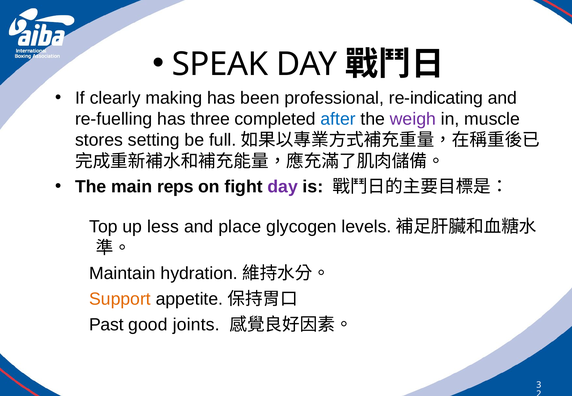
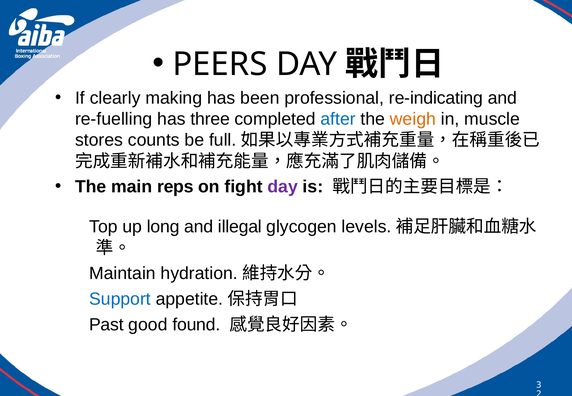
SPEAK: SPEAK -> PEERS
weigh colour: purple -> orange
setting: setting -> counts
less: less -> long
place: place -> illegal
Support colour: orange -> blue
joints: joints -> found
